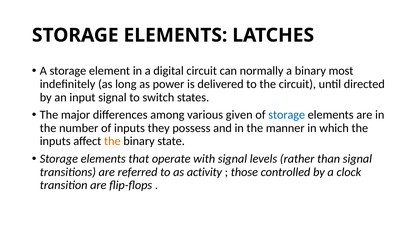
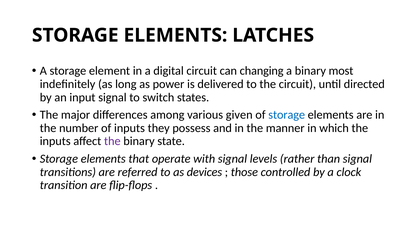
normally: normally -> changing
the at (112, 141) colour: orange -> purple
activity: activity -> devices
